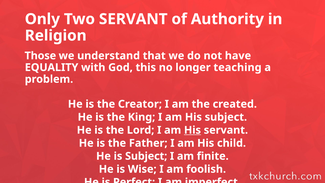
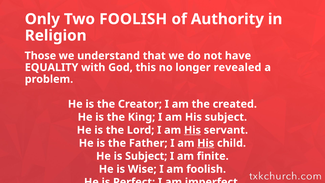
Two SERVANT: SERVANT -> FOOLISH
teaching: teaching -> revealed
His at (206, 143) underline: none -> present
